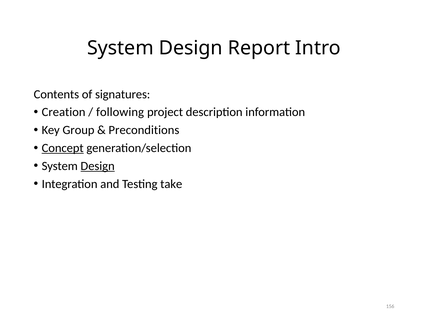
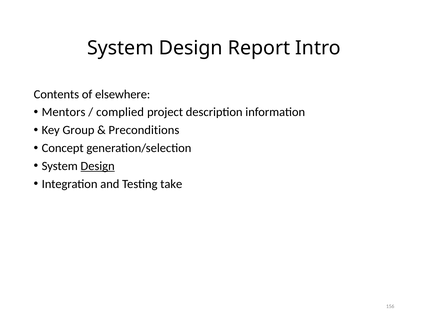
signatures: signatures -> elsewhere
Creation: Creation -> Mentors
following: following -> complied
Concept underline: present -> none
